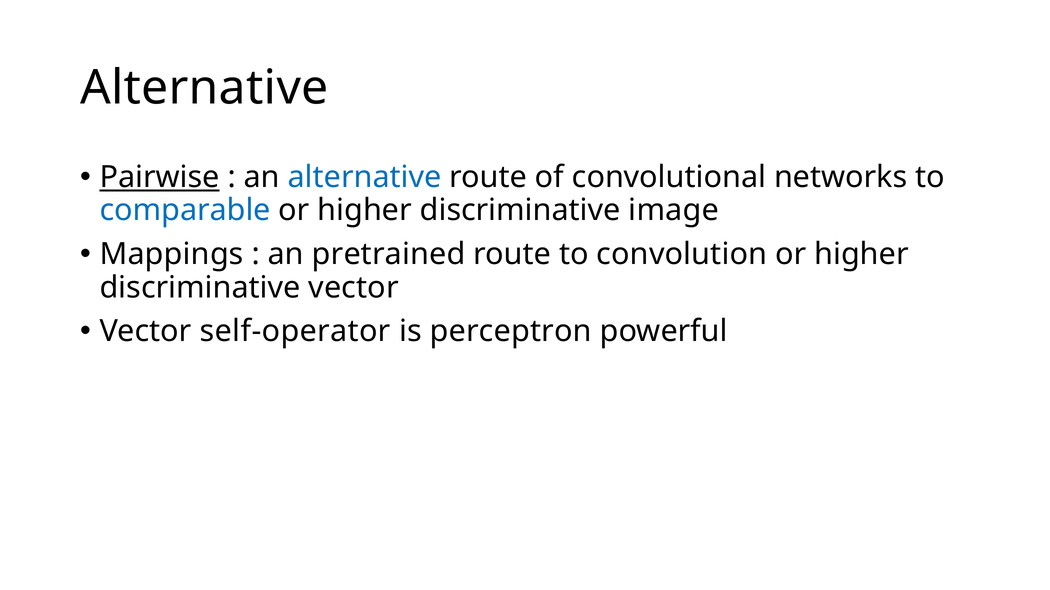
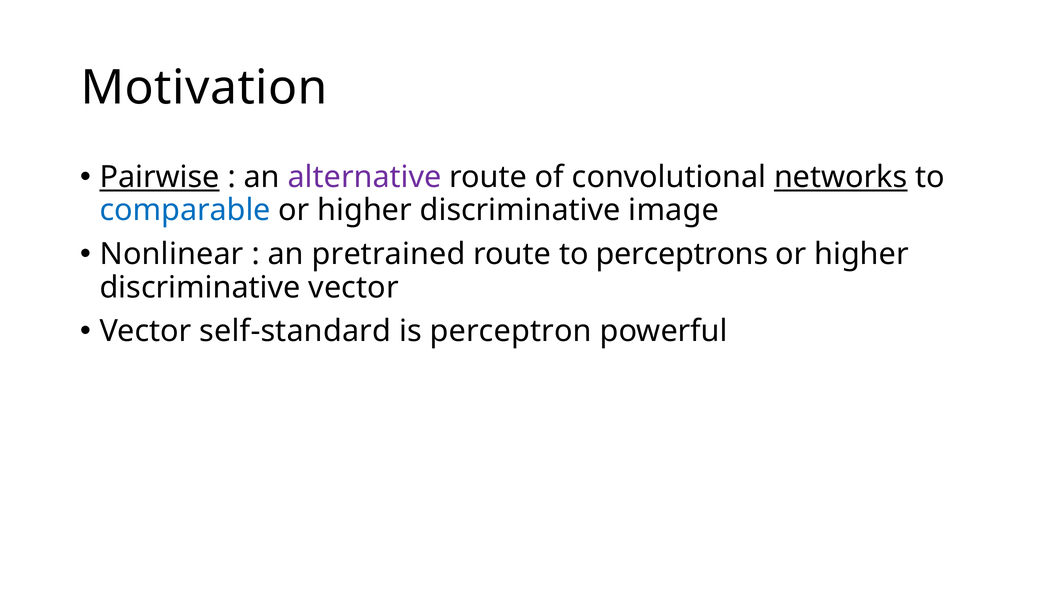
Alternative at (204, 88): Alternative -> Motivation
alternative at (365, 178) colour: blue -> purple
networks underline: none -> present
Mappings: Mappings -> Nonlinear
convolution: convolution -> perceptrons
self-operator: self-operator -> self-standard
